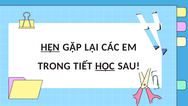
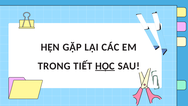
HẸN underline: present -> none
